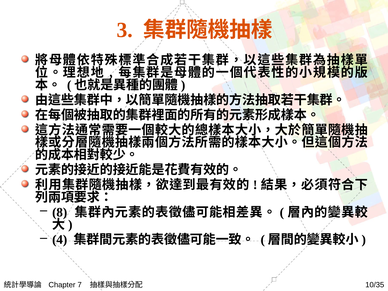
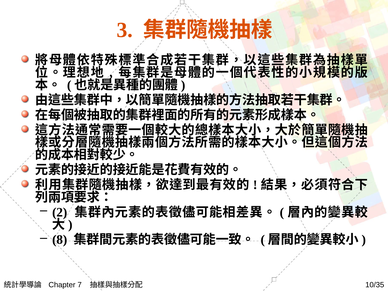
8: 8 -> 2
4: 4 -> 8
